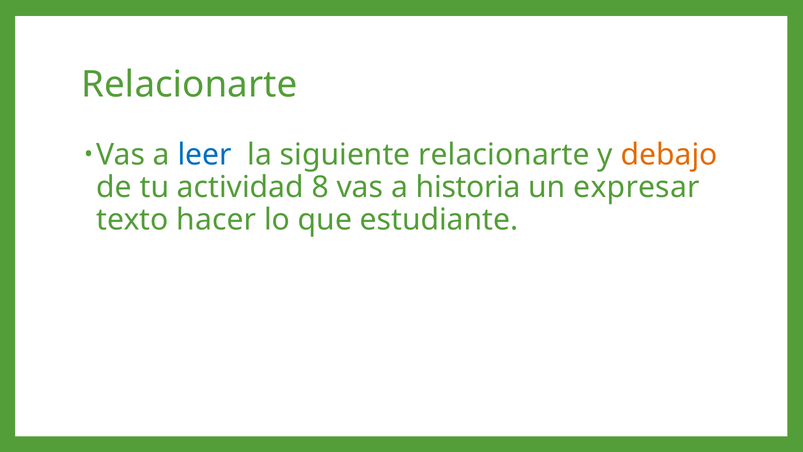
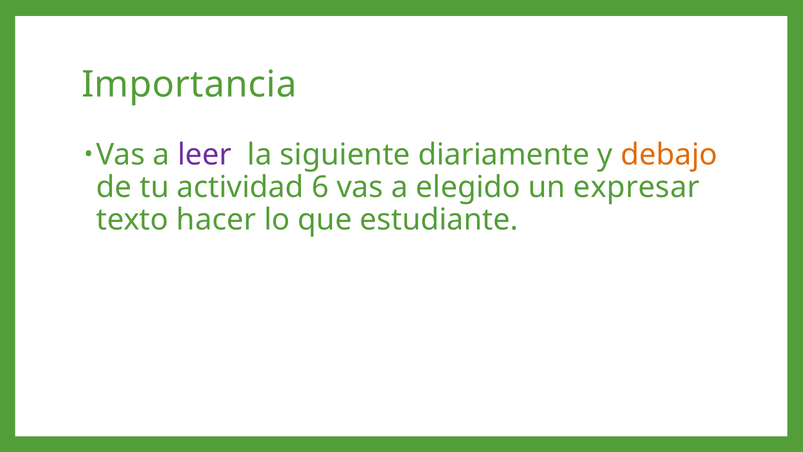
Relacionarte at (189, 85): Relacionarte -> Importancia
leer colour: blue -> purple
siguiente relacionarte: relacionarte -> diariamente
8: 8 -> 6
historia: historia -> elegido
